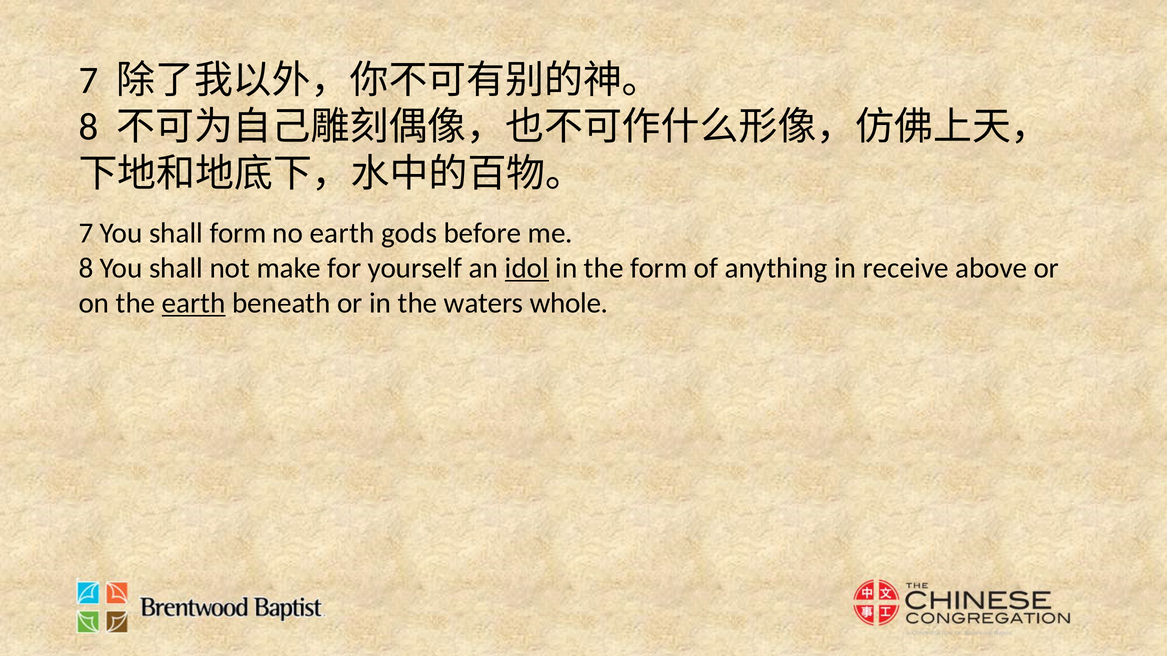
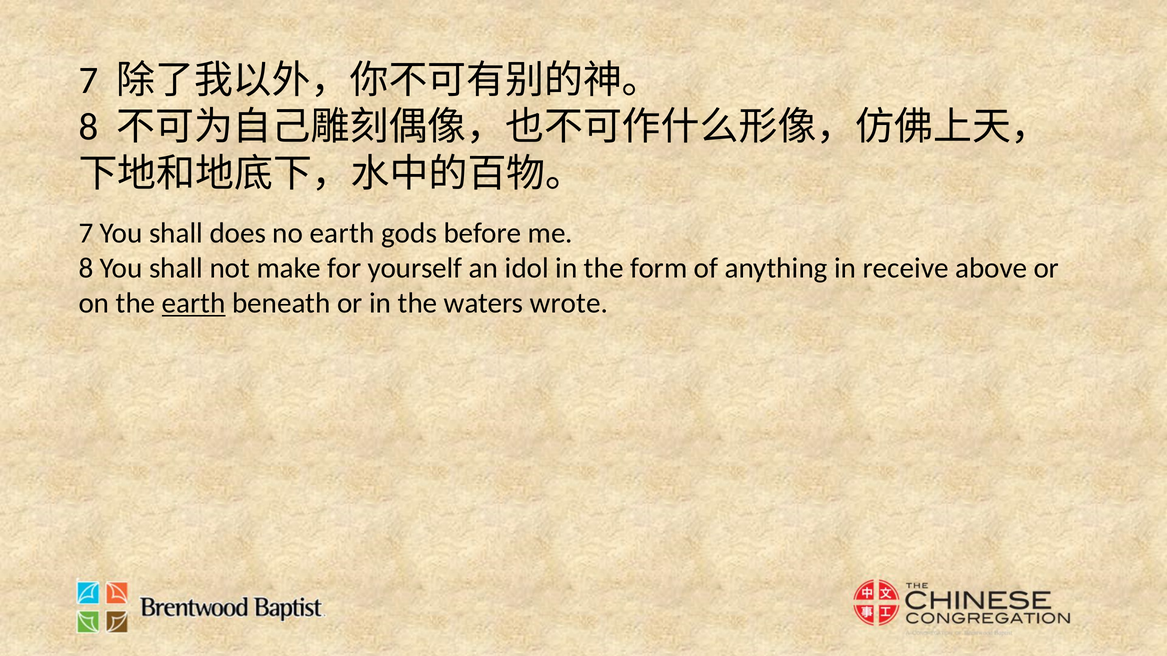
shall form: form -> does
idol underline: present -> none
whole: whole -> wrote
